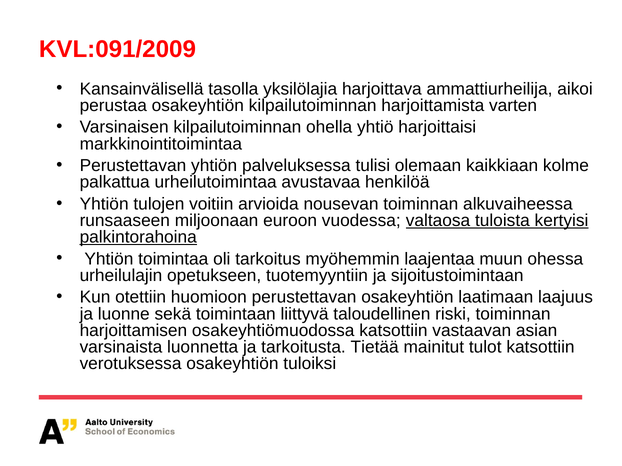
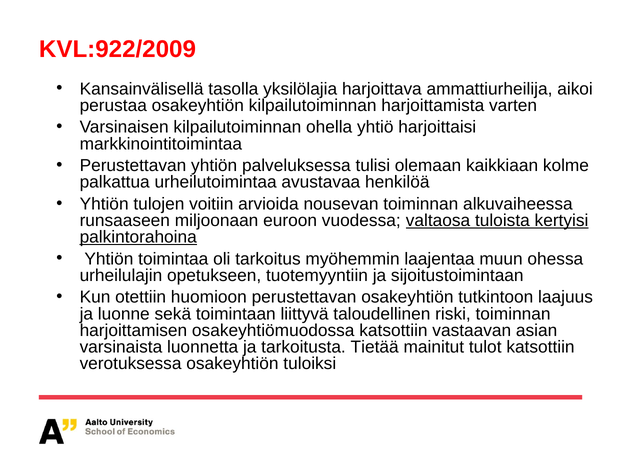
KVL:091/2009: KVL:091/2009 -> KVL:922/2009
laatimaan: laatimaan -> tutkintoon
